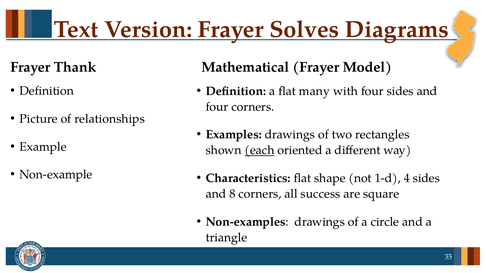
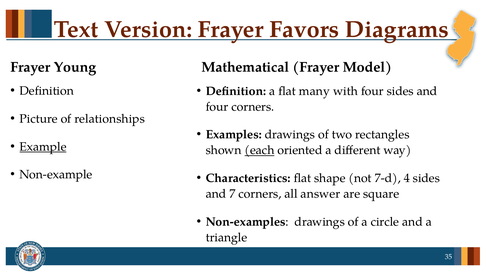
Solves: Solves -> Favors
Thank: Thank -> Young
Example underline: none -> present
1-d: 1-d -> 7-d
8: 8 -> 7
success: success -> answer
